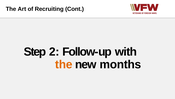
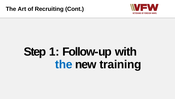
2: 2 -> 1
the at (64, 64) colour: orange -> blue
months: months -> training
